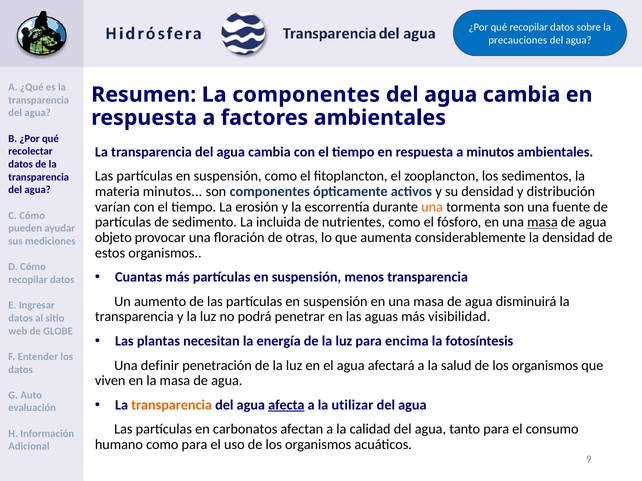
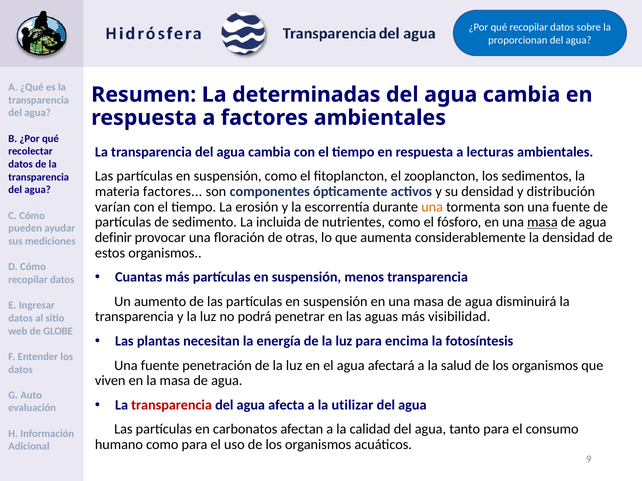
precauciones: precauciones -> proporcionan
La componentes: componentes -> determinadas
a minutos: minutos -> lecturas
materia minutos: minutos -> factores
objeto: objeto -> definir
definir at (160, 366): definir -> fuente
transparencia at (172, 405) colour: orange -> red
afecta underline: present -> none
